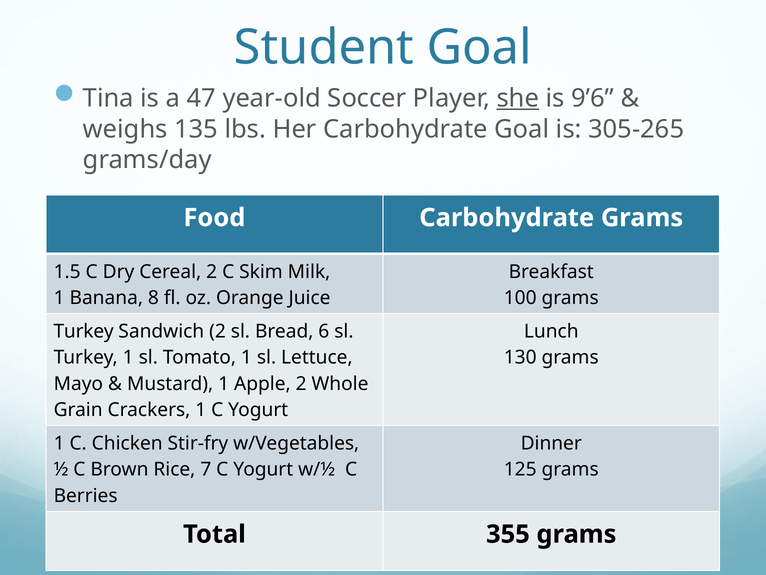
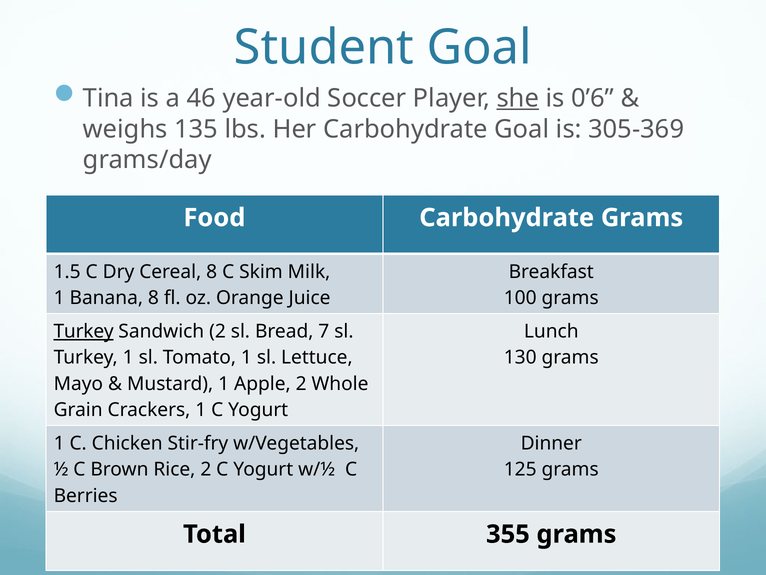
47: 47 -> 46
9’6: 9’6 -> 0’6
305-265: 305-265 -> 305-369
Cereal 2: 2 -> 8
Turkey at (84, 331) underline: none -> present
6: 6 -> 7
Rice 7: 7 -> 2
